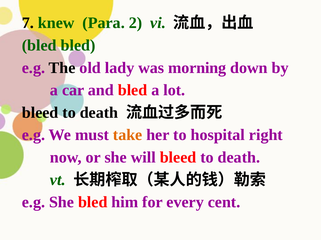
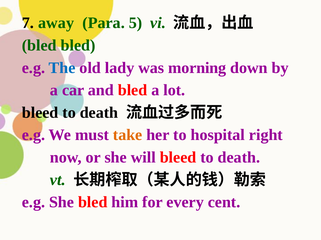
knew: knew -> away
2: 2 -> 5
The colour: black -> blue
